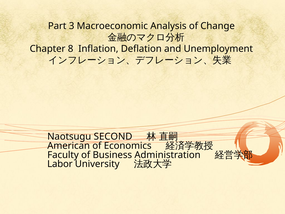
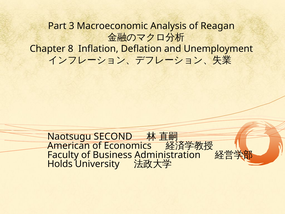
Change: Change -> Reagan
Labor: Labor -> Holds
